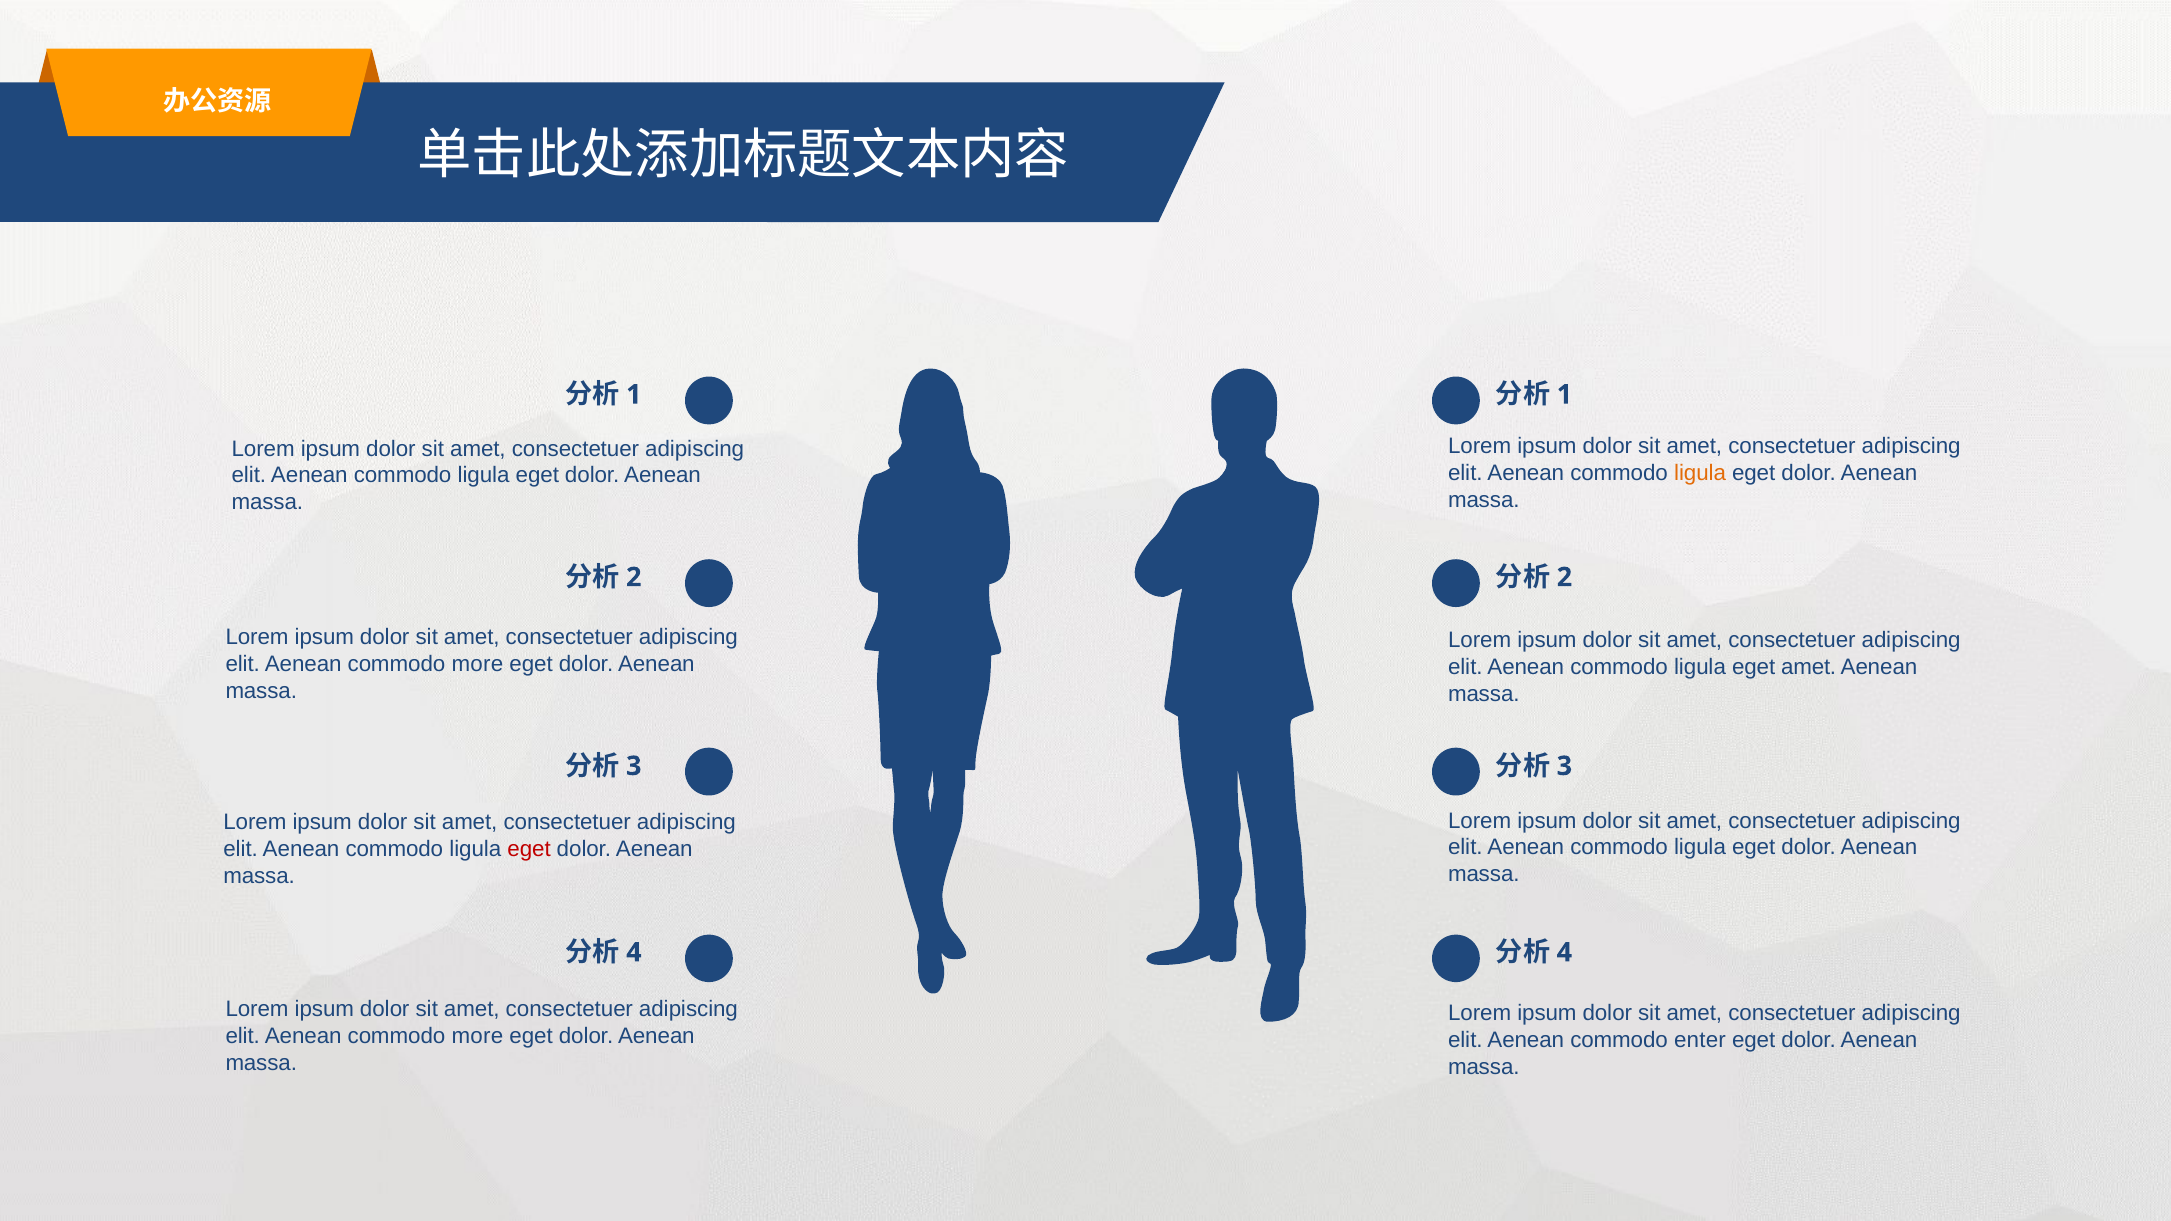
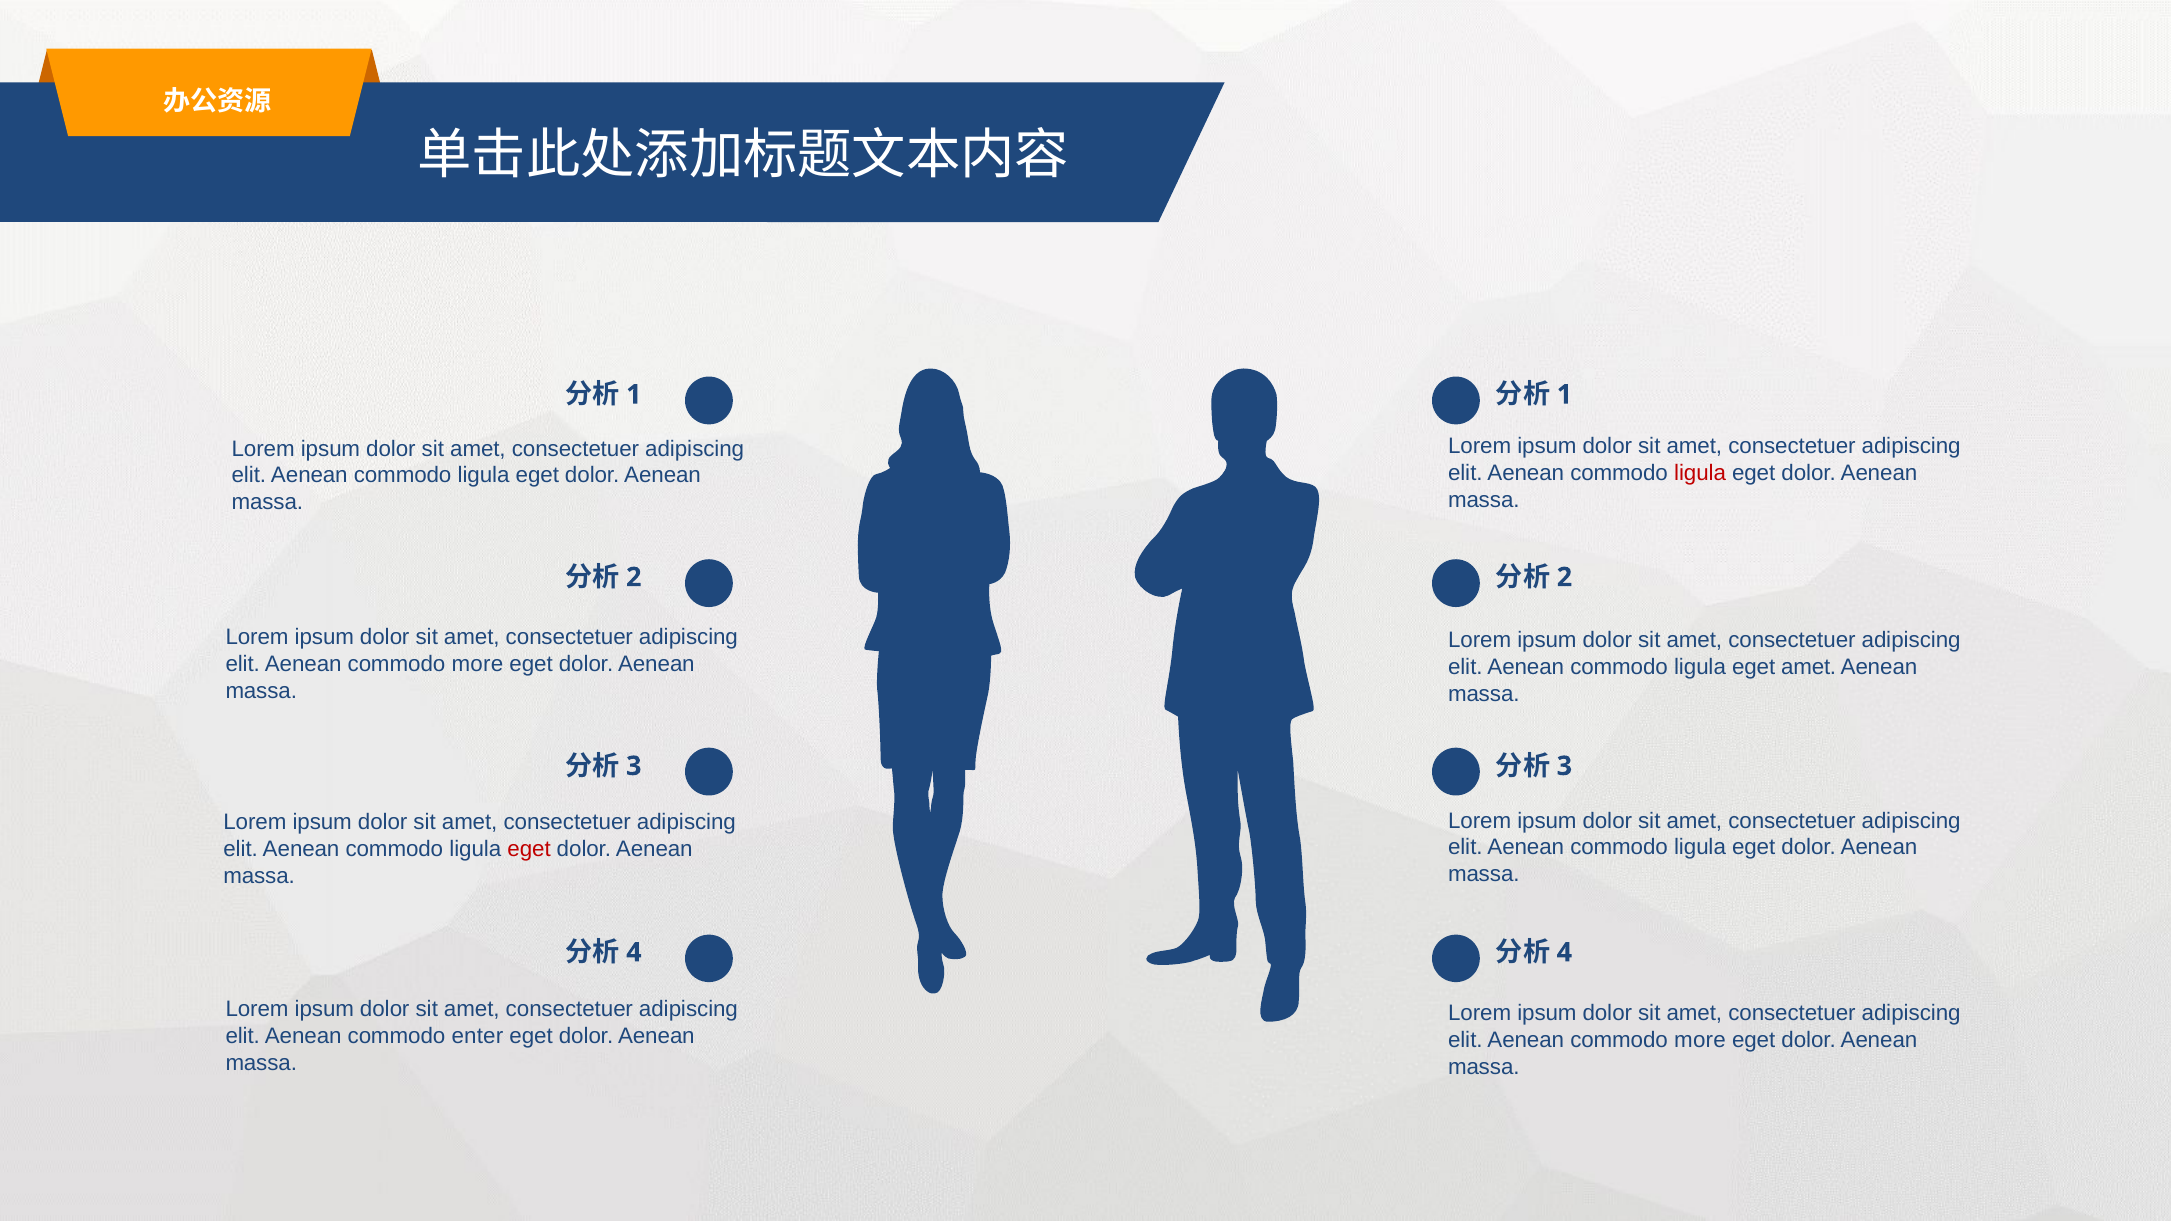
ligula at (1700, 474) colour: orange -> red
more at (477, 1037): more -> enter
enter at (1700, 1040): enter -> more
